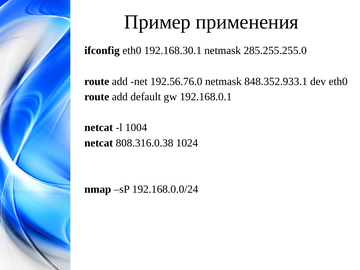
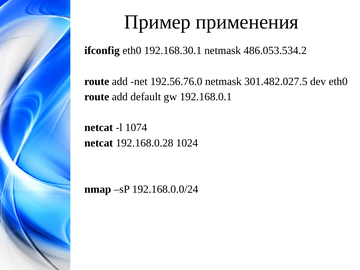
285.255.255.0: 285.255.255.0 -> 486.053.534.2
848.352.933.1: 848.352.933.1 -> 301.482.027.5
1004: 1004 -> 1074
808.316.0.38: 808.316.0.38 -> 192.168.0.28
